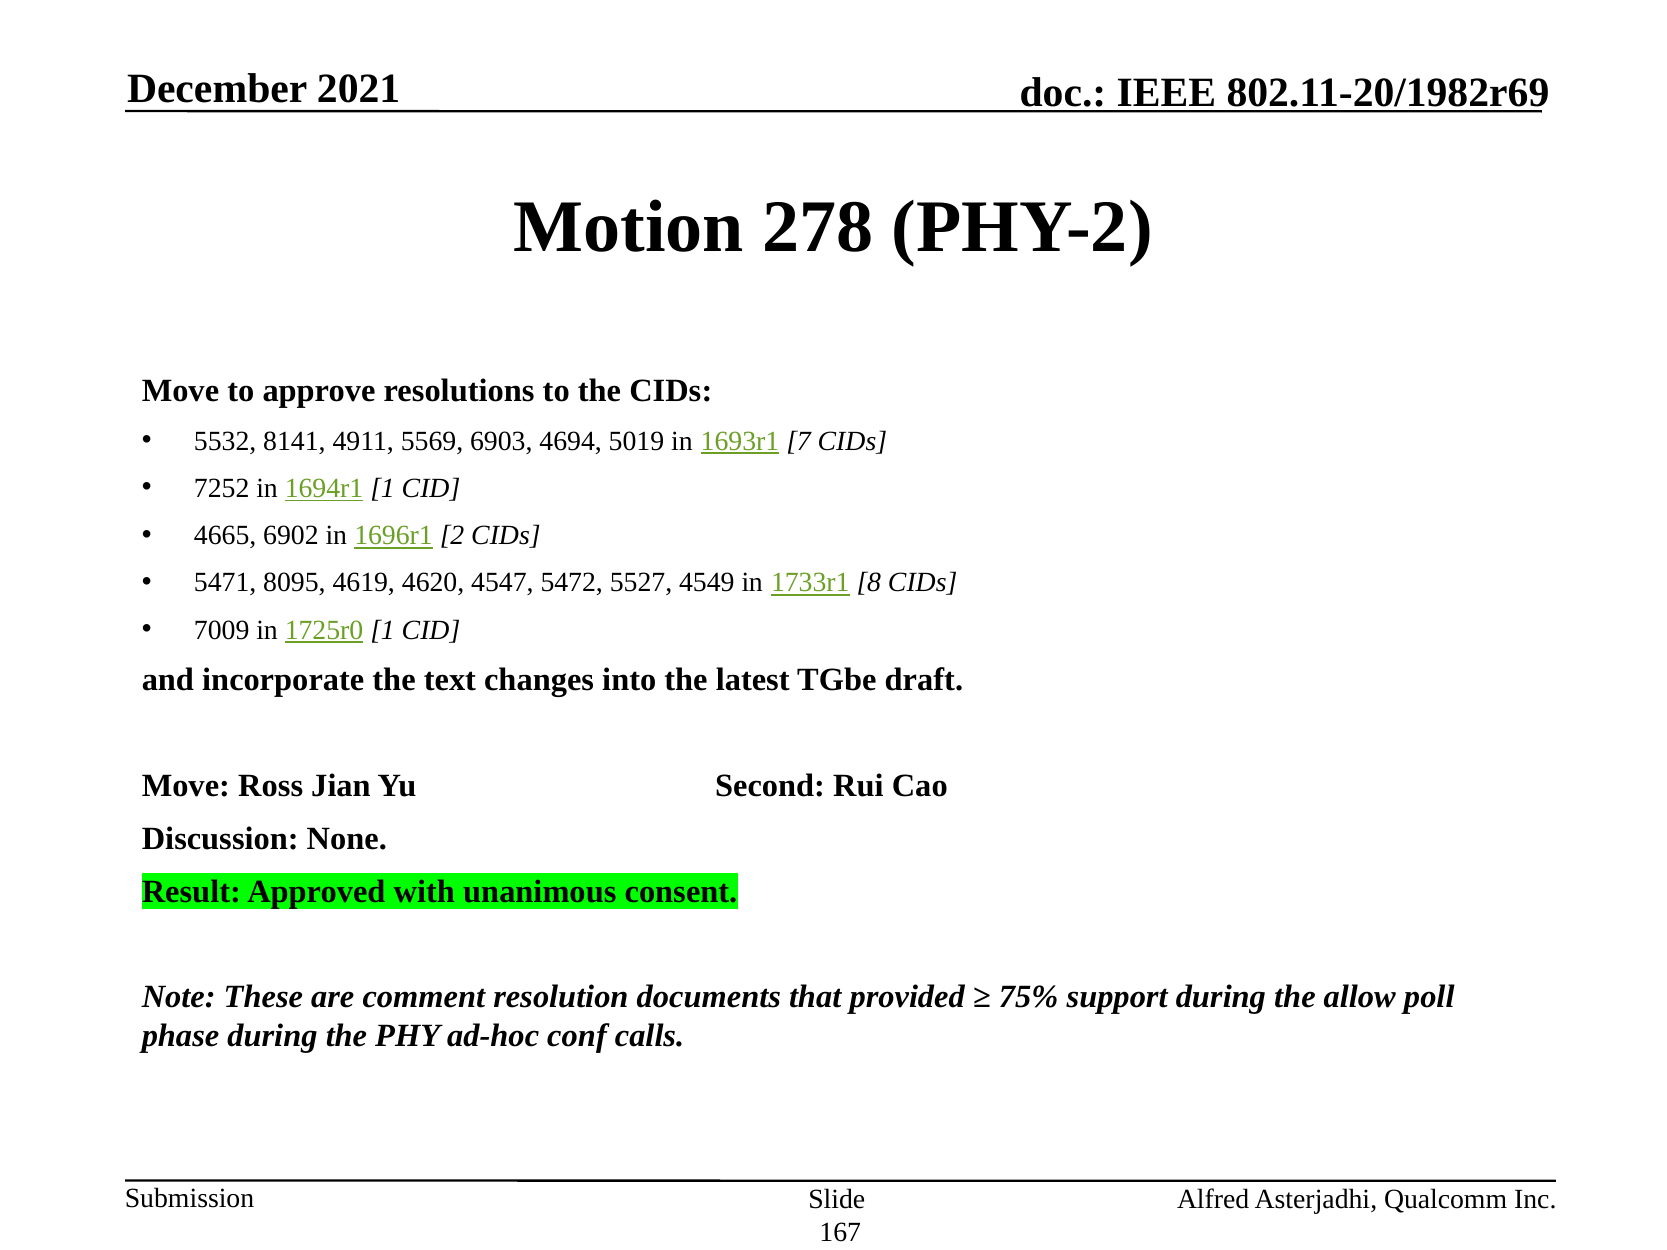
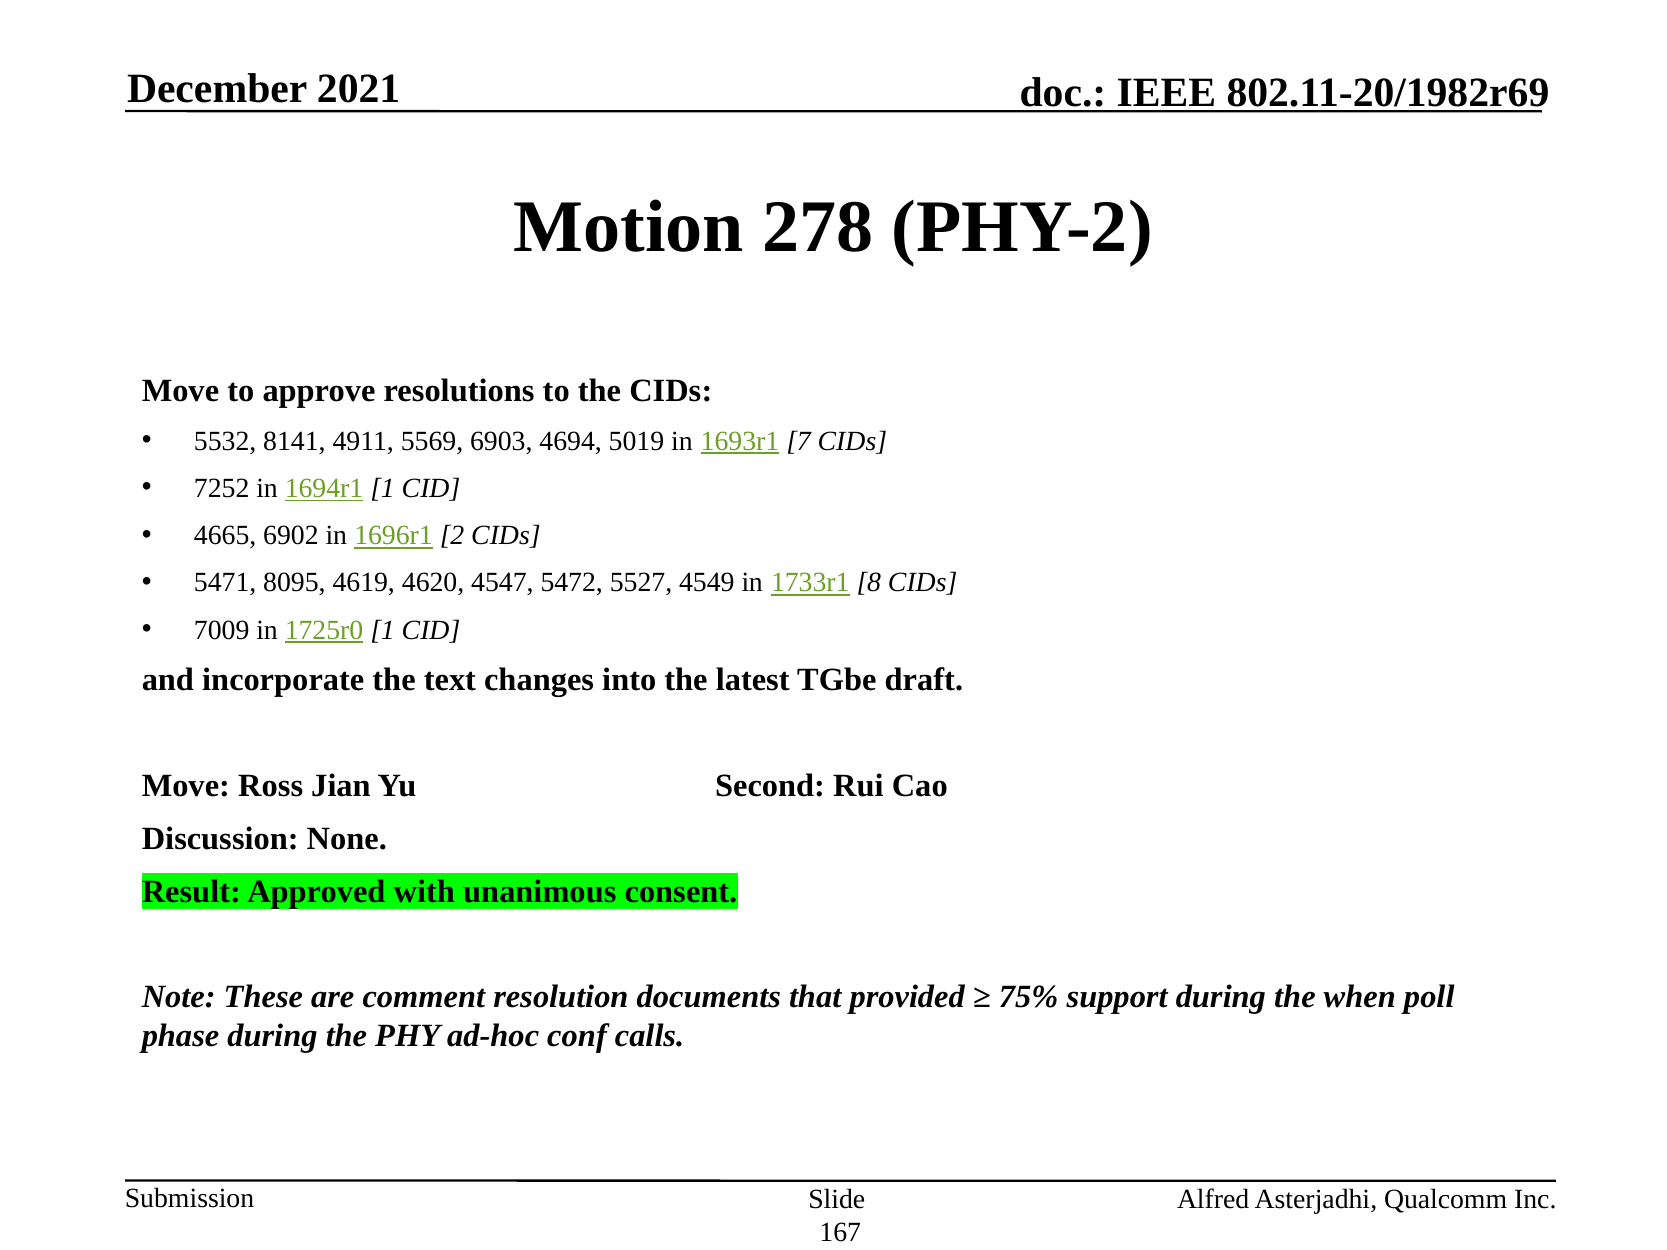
allow: allow -> when
